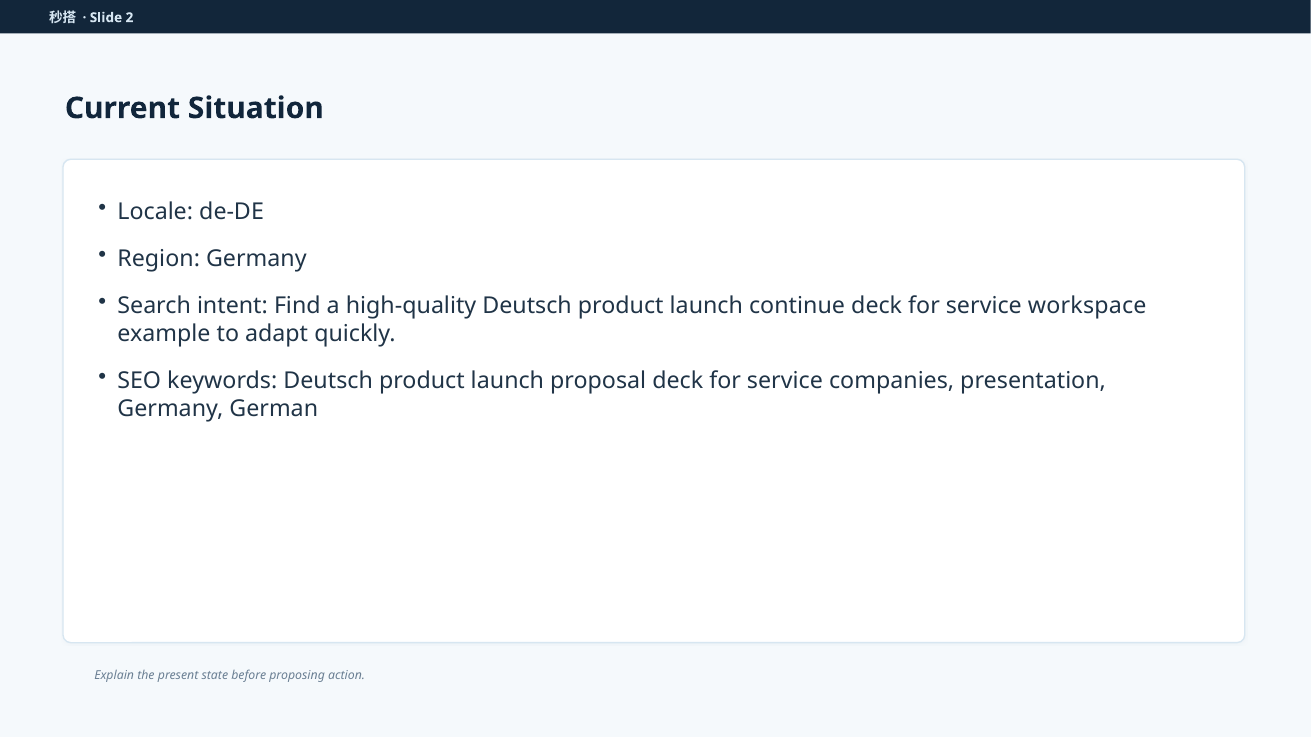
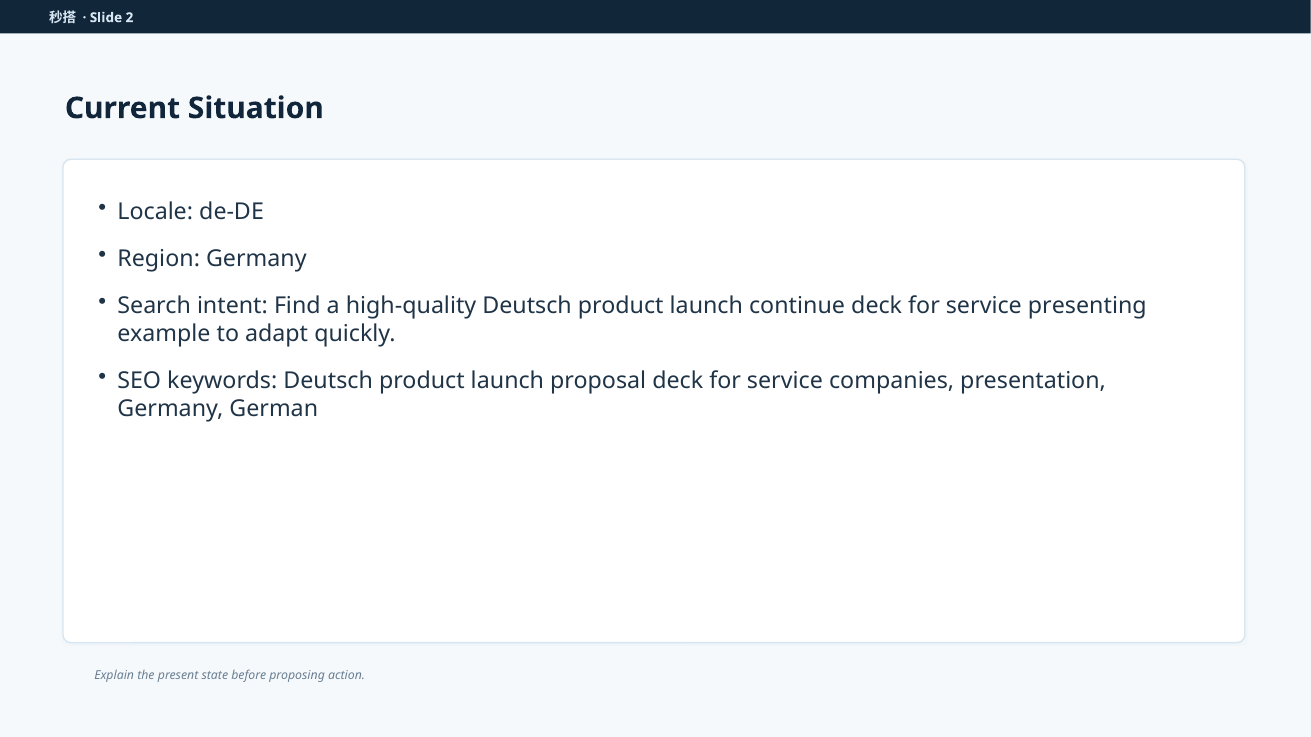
workspace: workspace -> presenting
